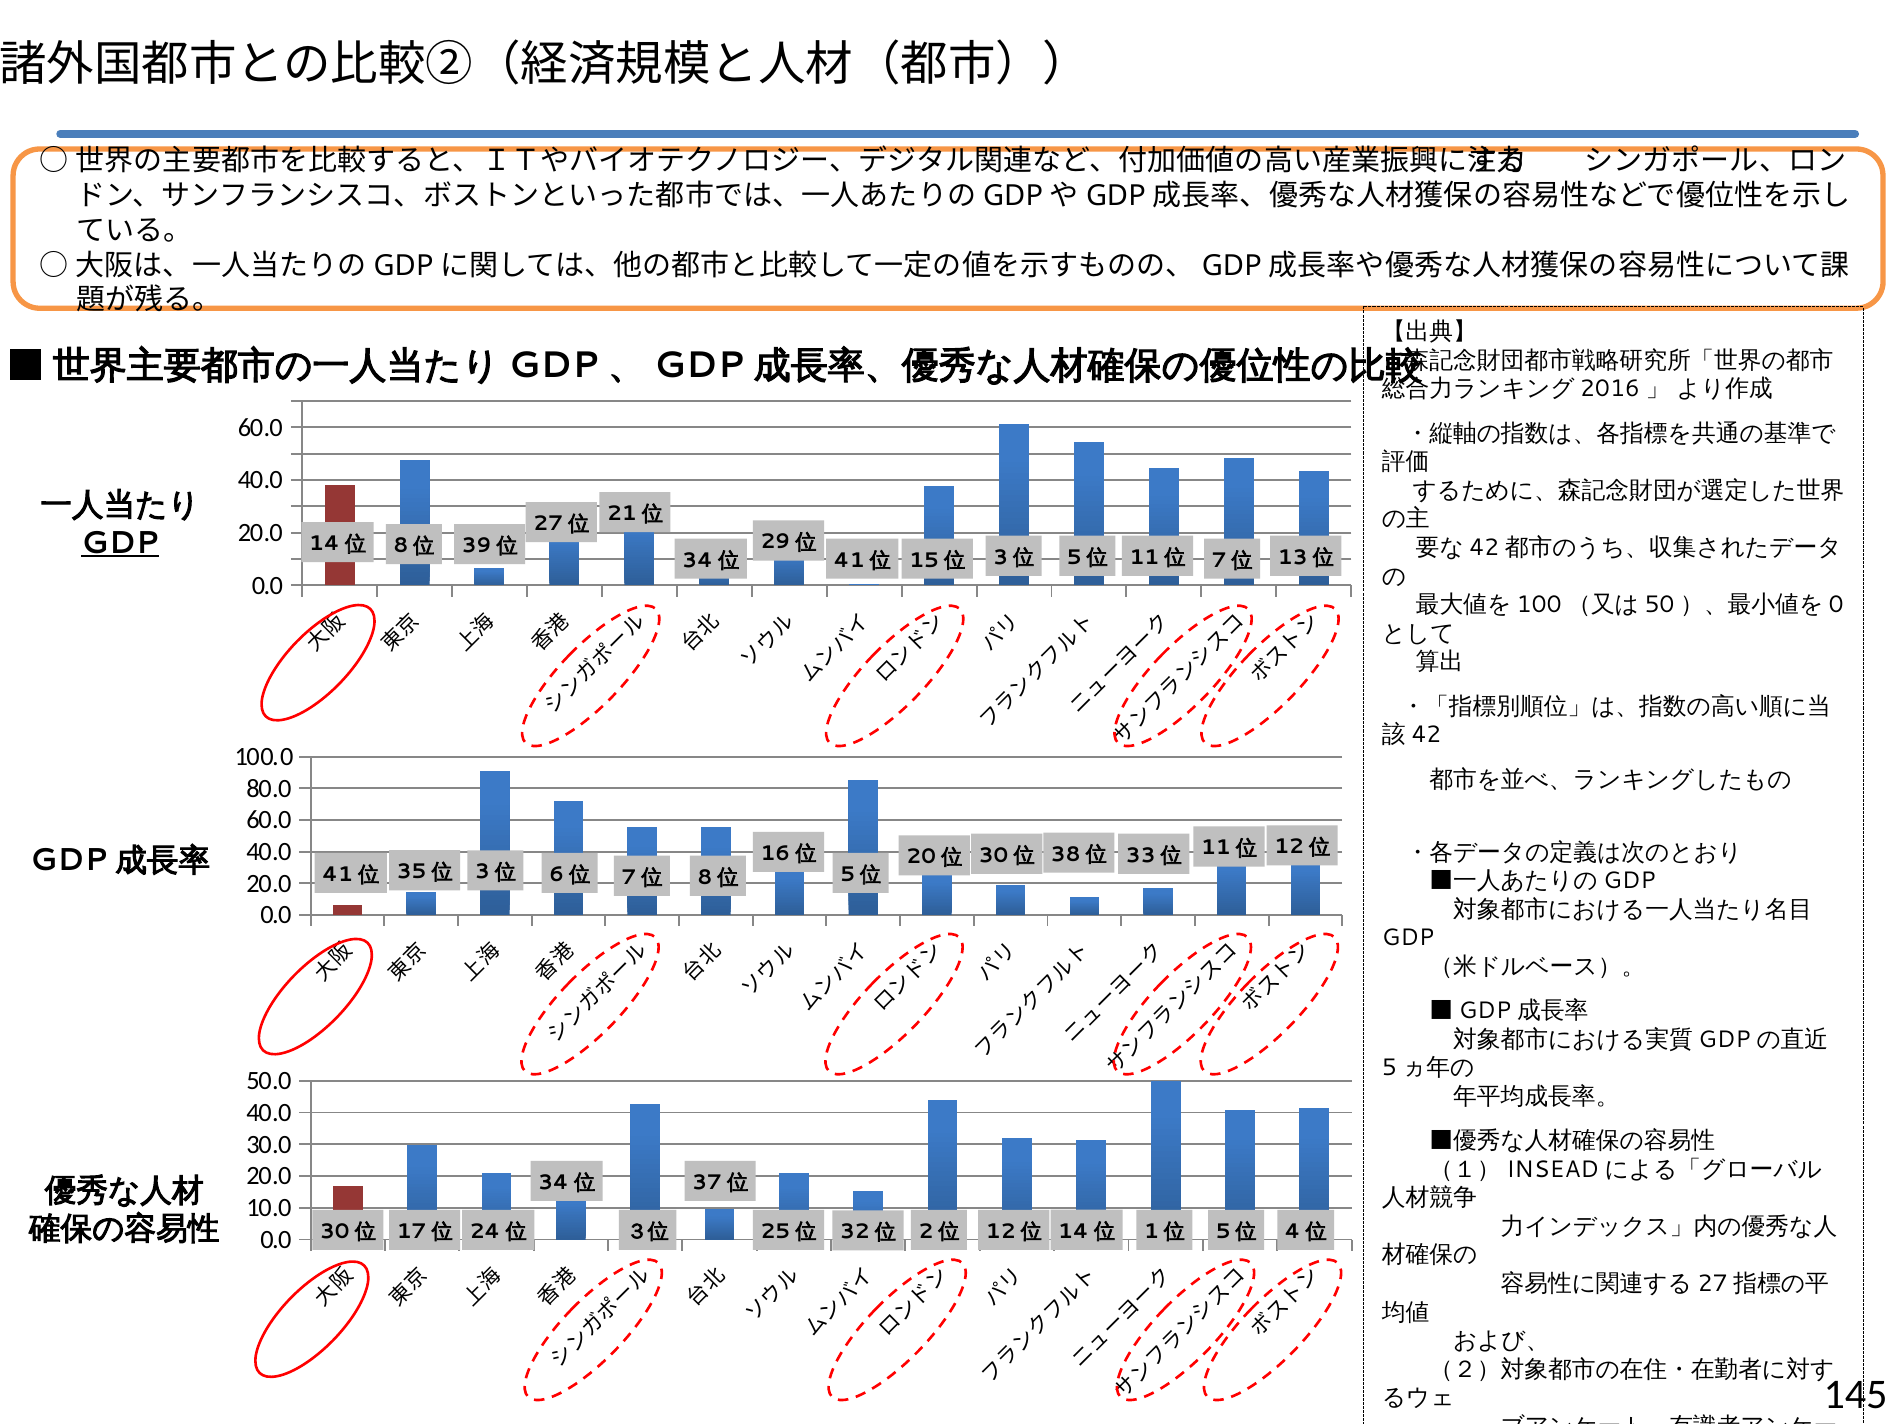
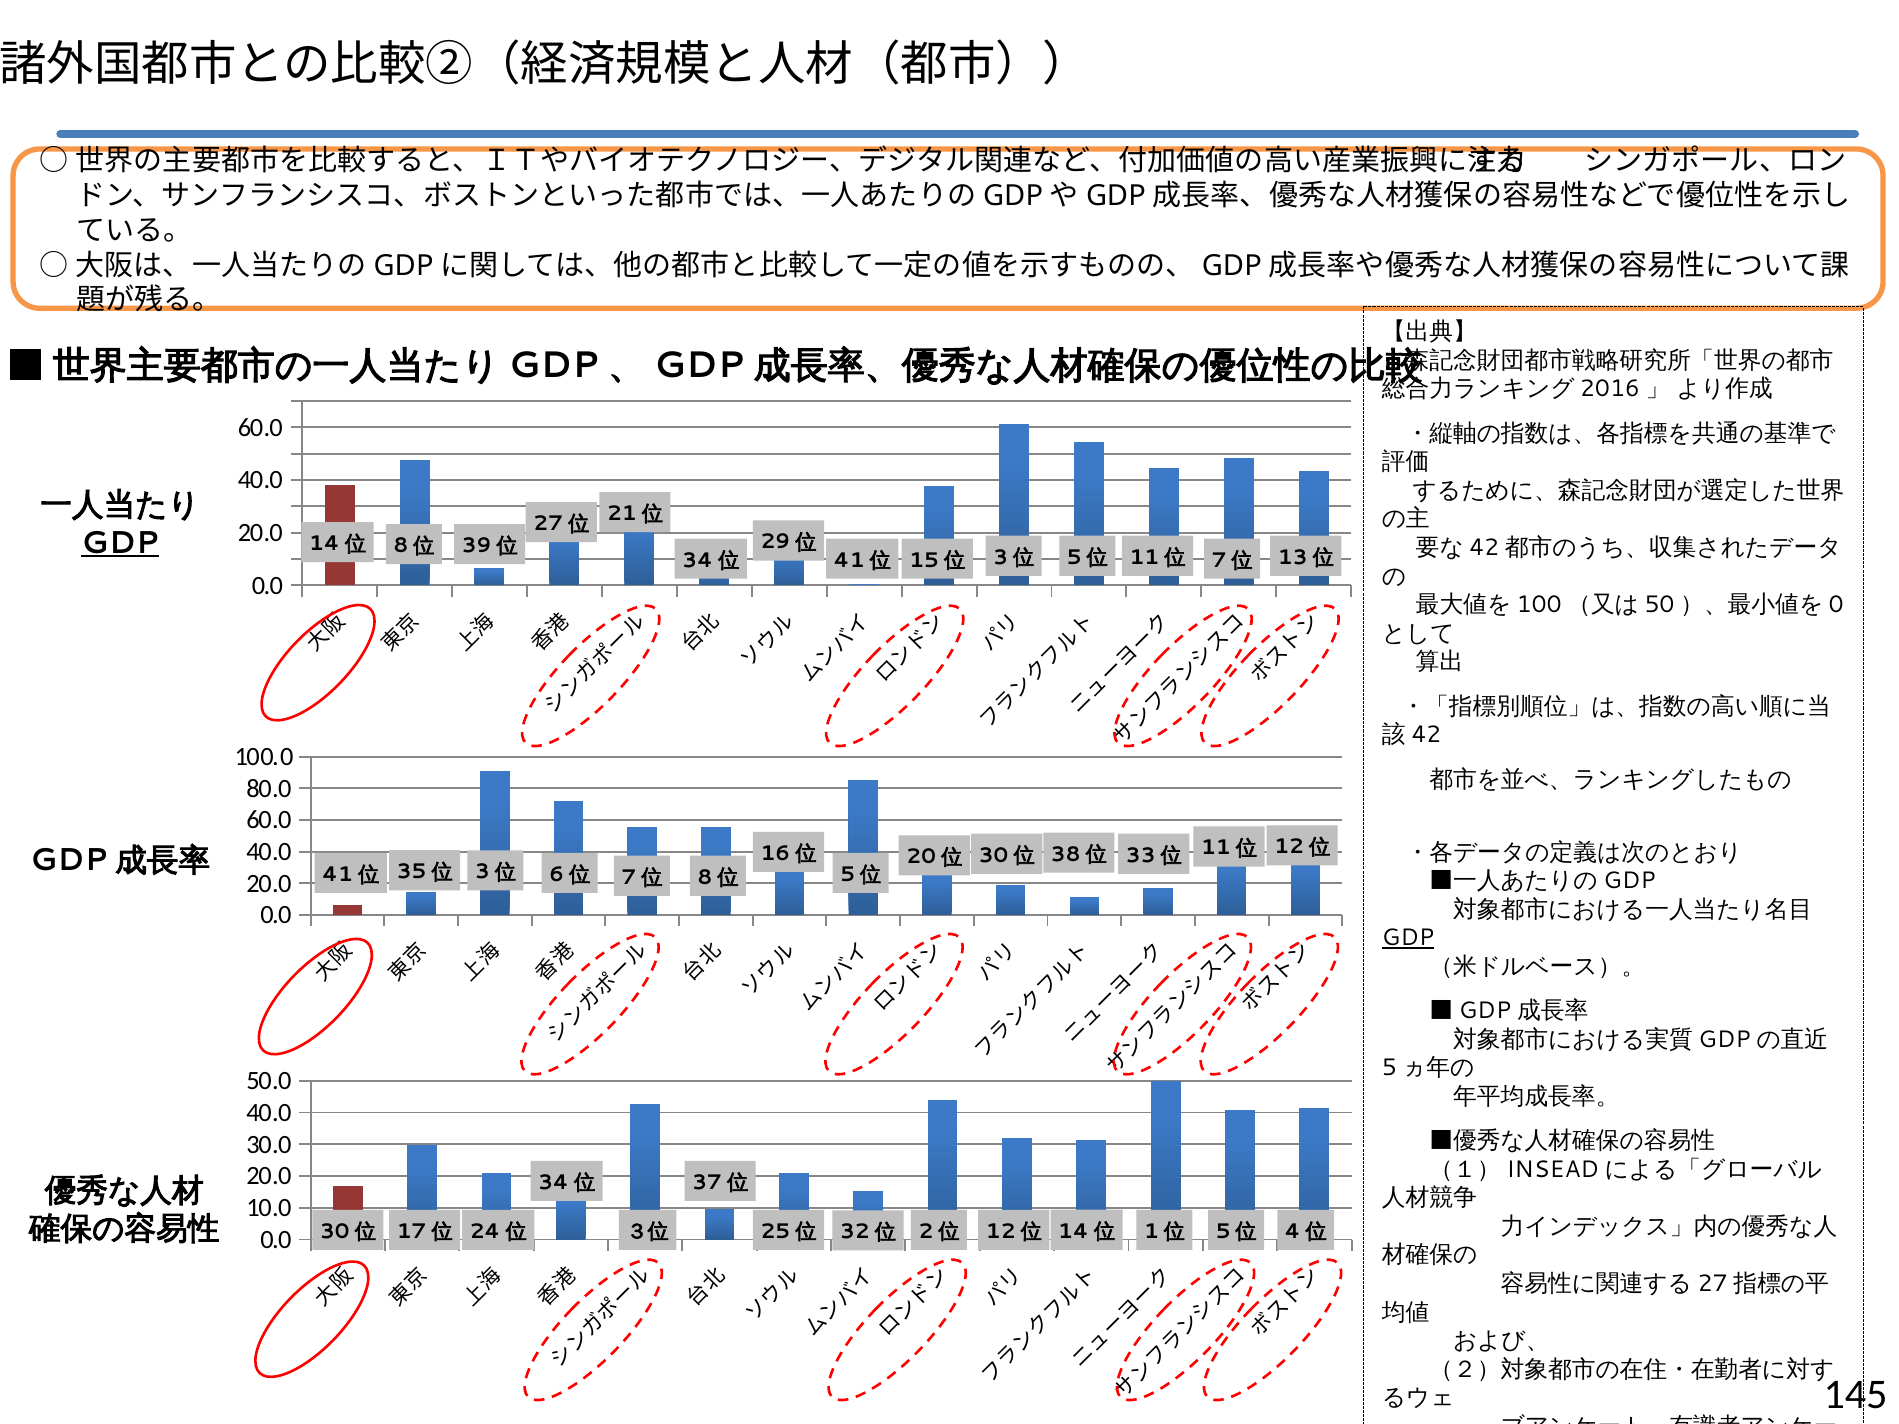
GDP at (1408, 938) underline: none -> present
